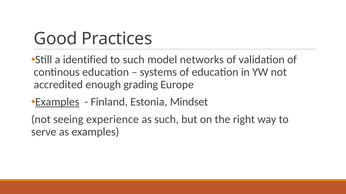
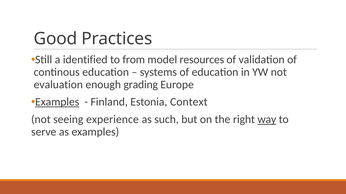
to such: such -> from
networks: networks -> resources
accredited: accredited -> evaluation
Mindset: Mindset -> Context
way underline: none -> present
